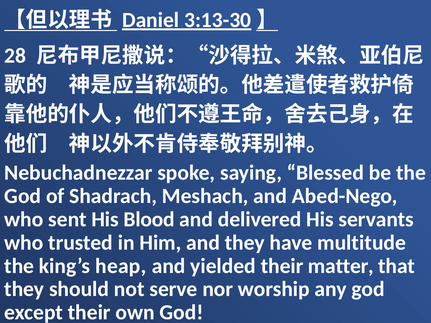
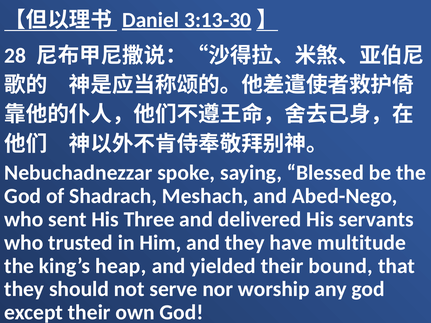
Blood: Blood -> Three
matter: matter -> bound
